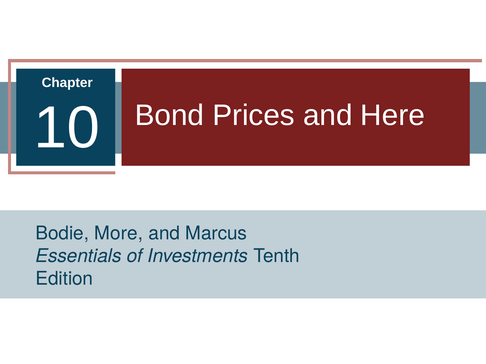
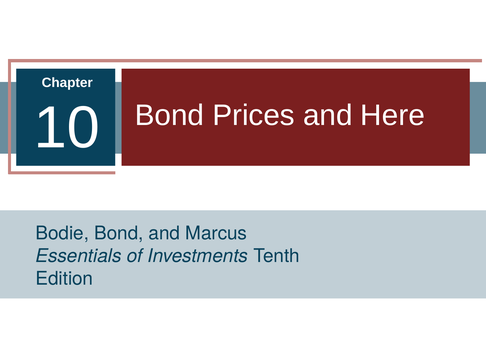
Bodie More: More -> Bond
